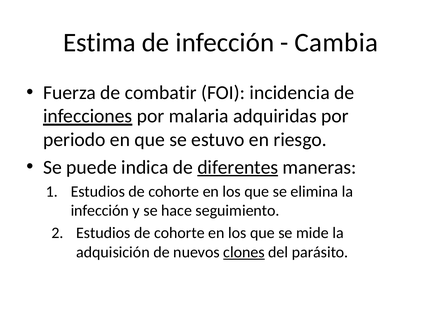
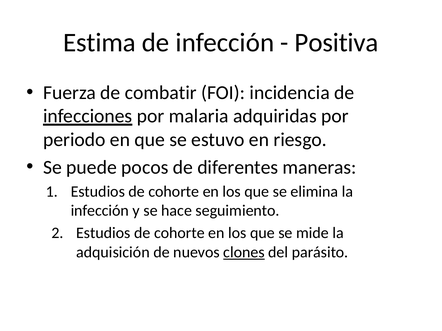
Cambia: Cambia -> Positiva
indica: indica -> pocos
diferentes underline: present -> none
